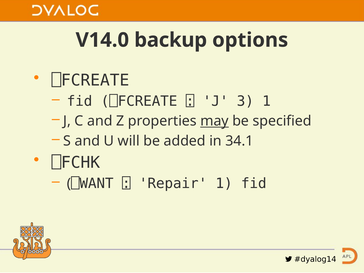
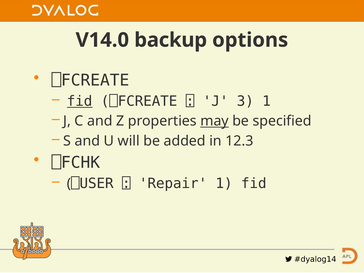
fid at (80, 101) underline: none -> present
34.1: 34.1 -> 12.3
⎕WANT: ⎕WANT -> ⎕USER
